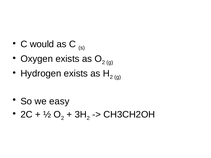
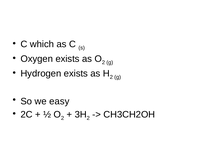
would: would -> which
